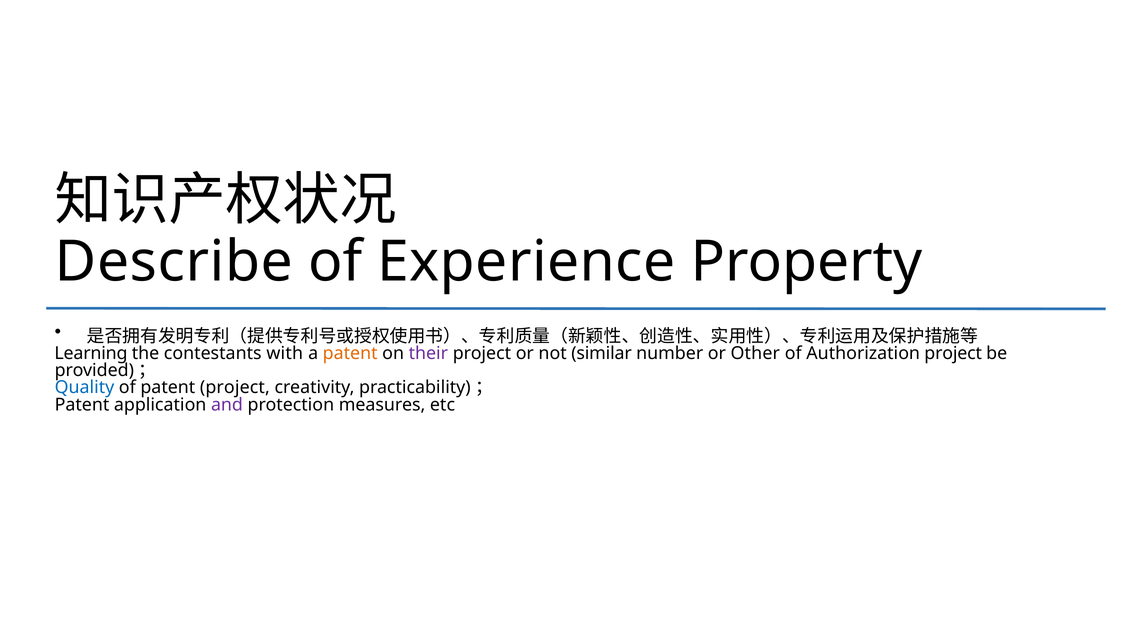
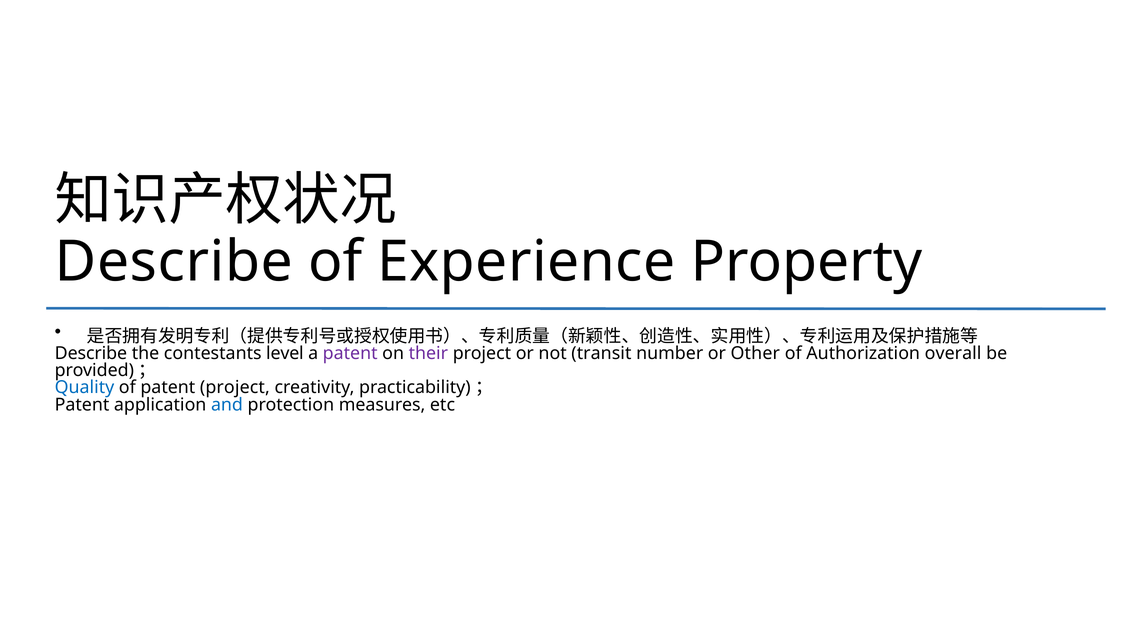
Learning at (91, 353): Learning -> Describe
with: with -> level
patent at (350, 353) colour: orange -> purple
similar: similar -> transit
Authorization project: project -> overall
and colour: purple -> blue
